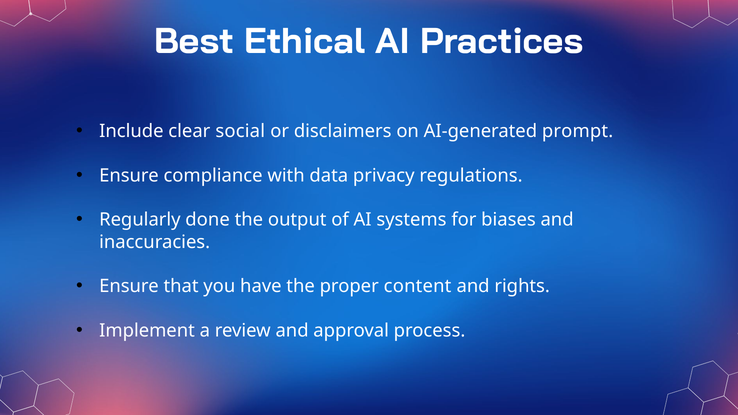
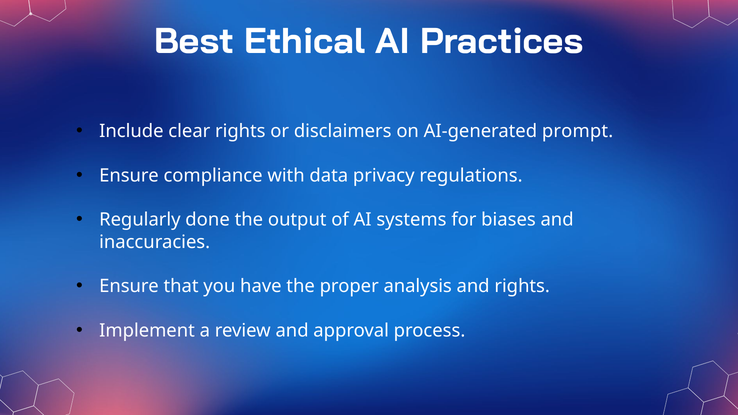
clear social: social -> rights
content: content -> analysis
